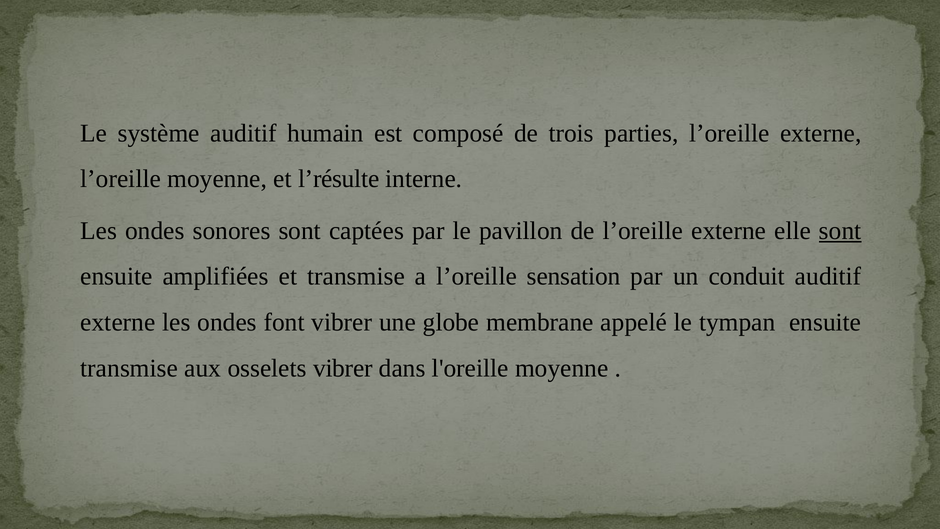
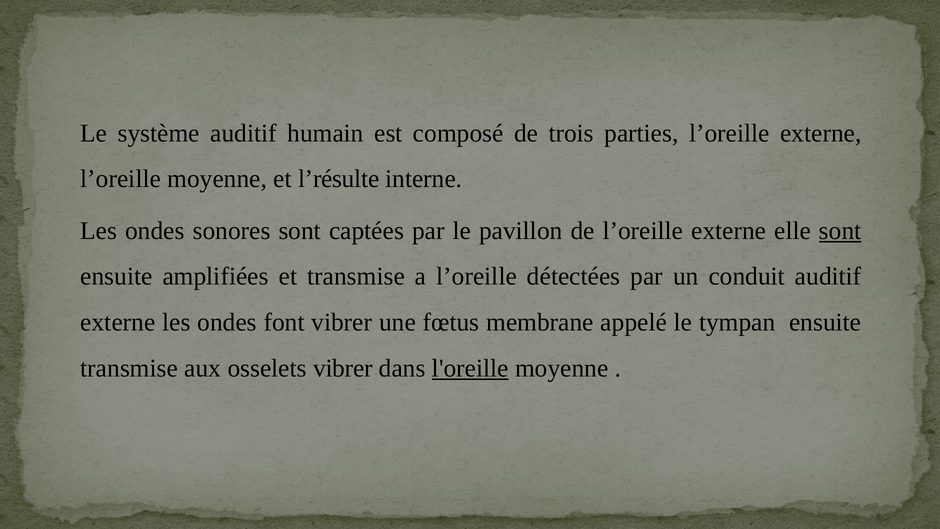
sensation: sensation -> détectées
globe: globe -> fœtus
l'oreille underline: none -> present
